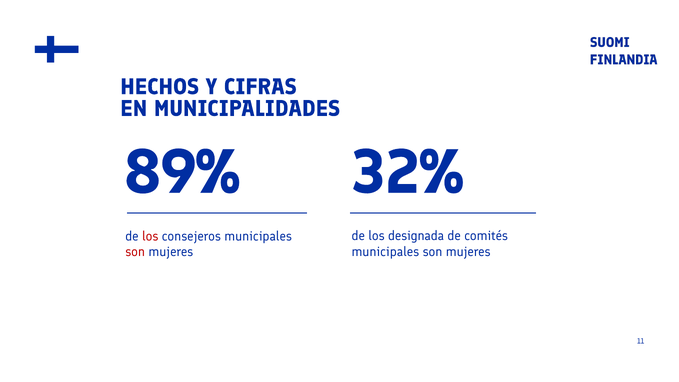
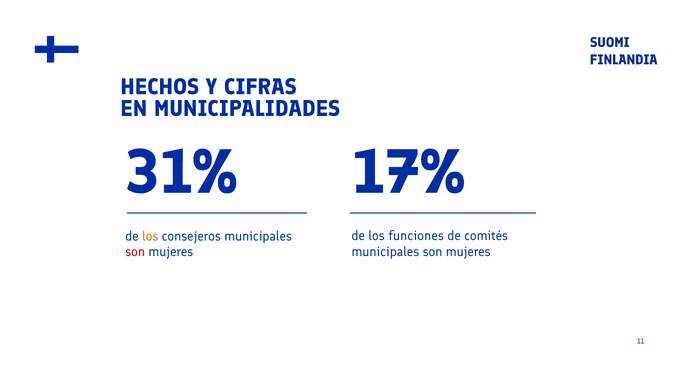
89%: 89% -> 31%
32%: 32% -> 17%
los at (150, 236) colour: red -> orange
designada: designada -> funciones
